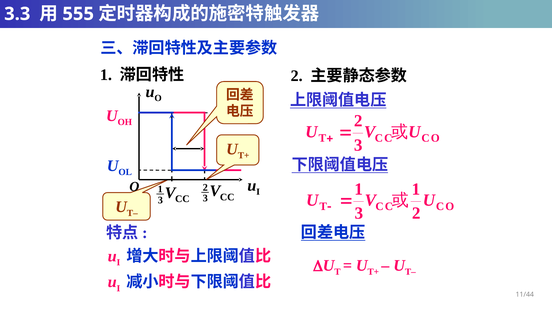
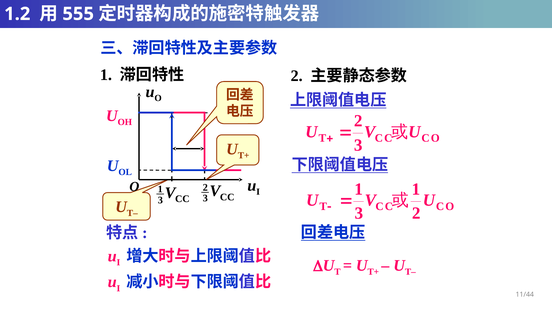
3.3: 3.3 -> 1.2
